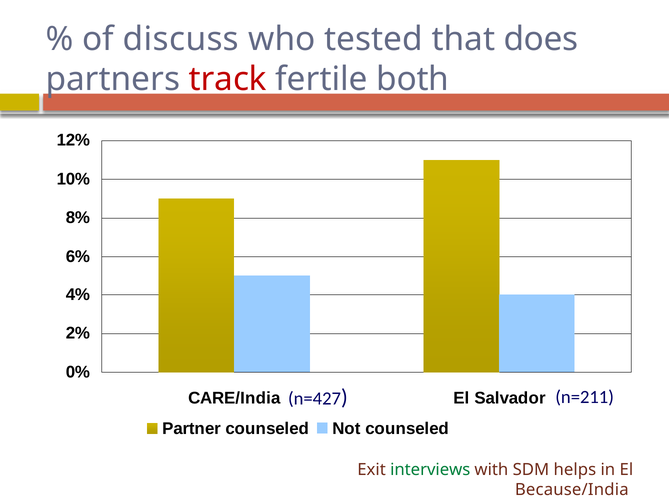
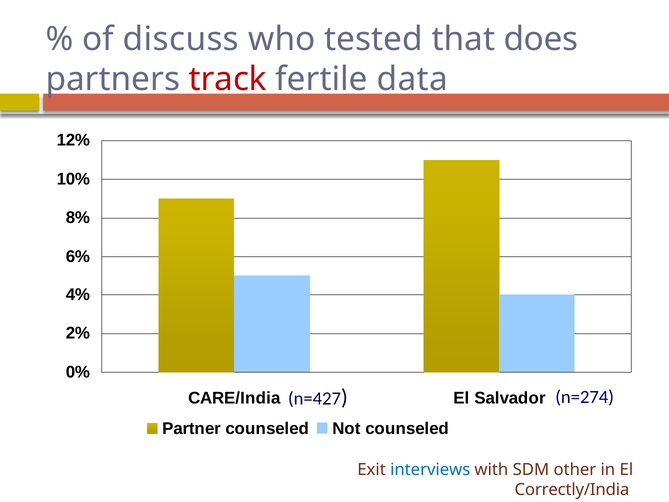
both: both -> data
n=211: n=211 -> n=274
interviews colour: green -> blue
helps: helps -> other
Because/India: Because/India -> Correctly/India
